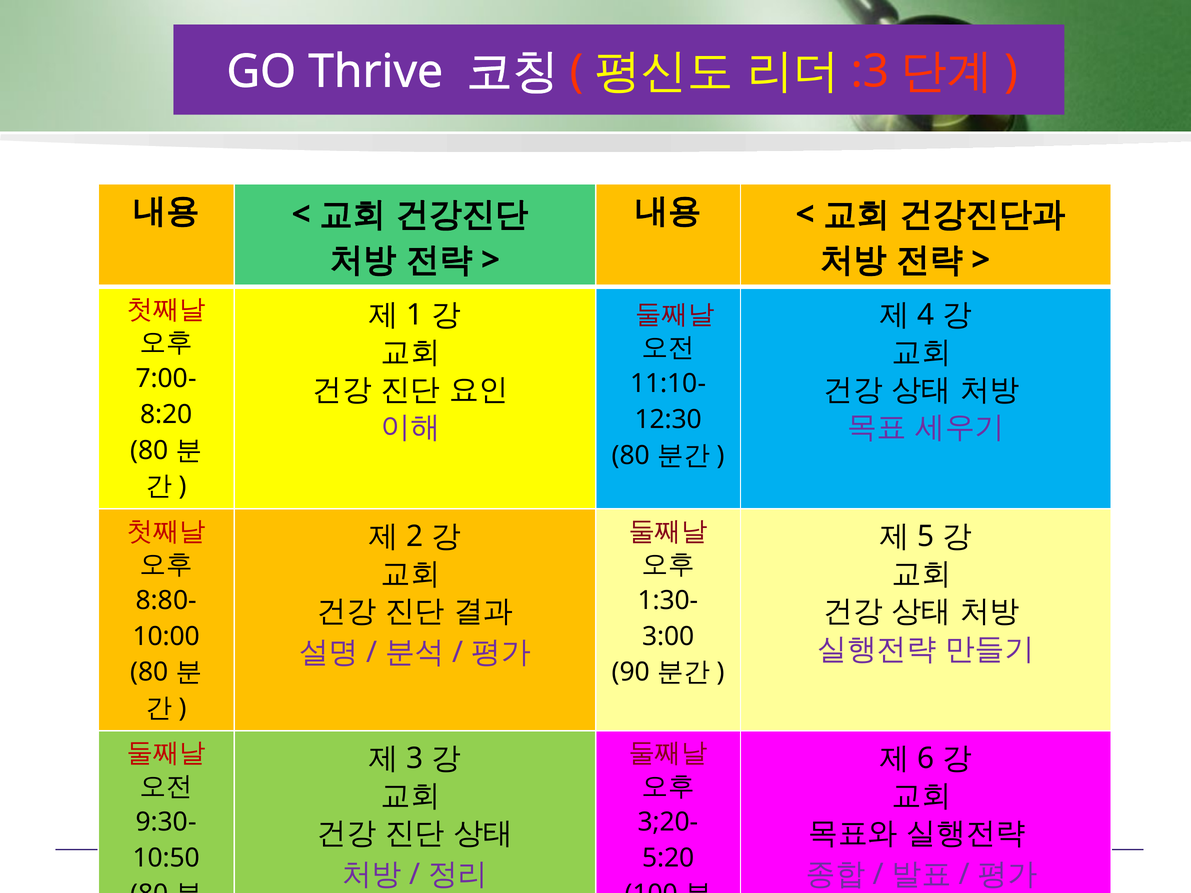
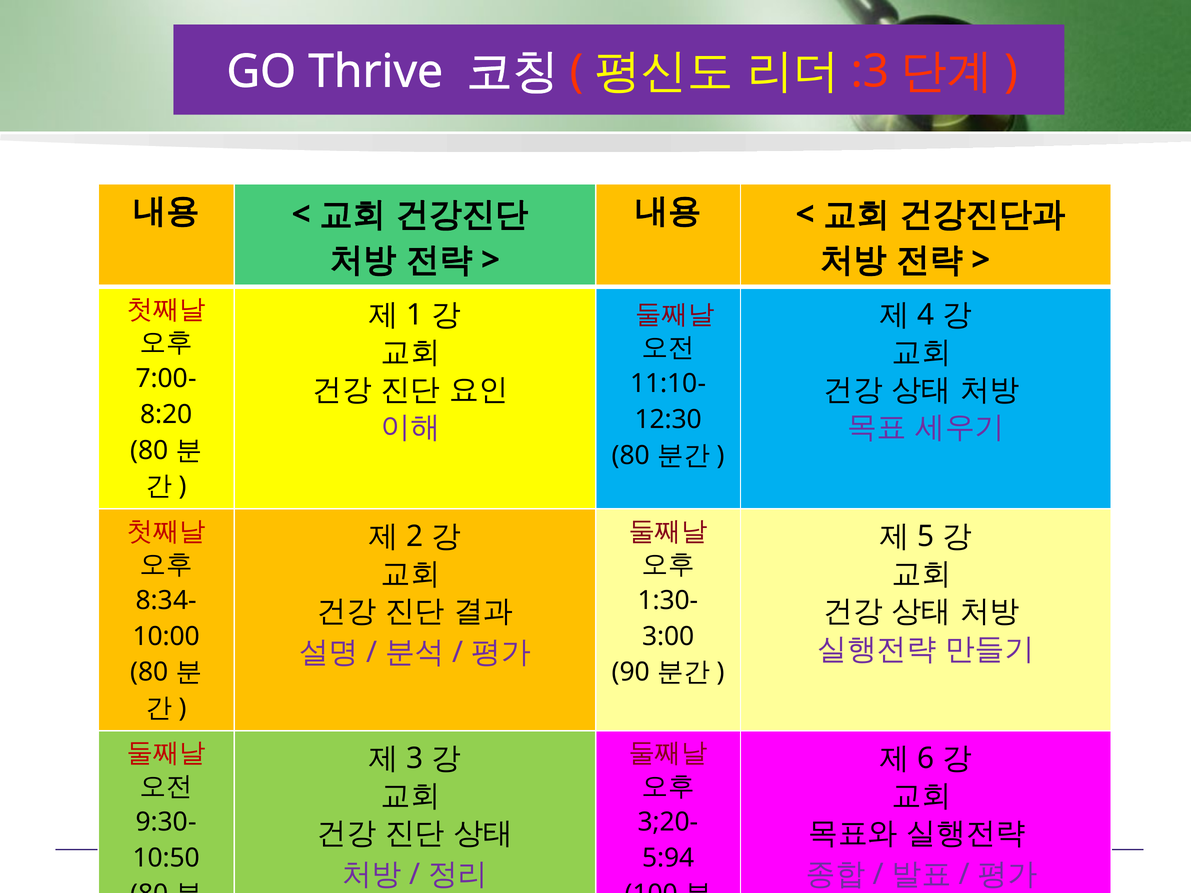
8:80-: 8:80- -> 8:34-
5:20: 5:20 -> 5:94
